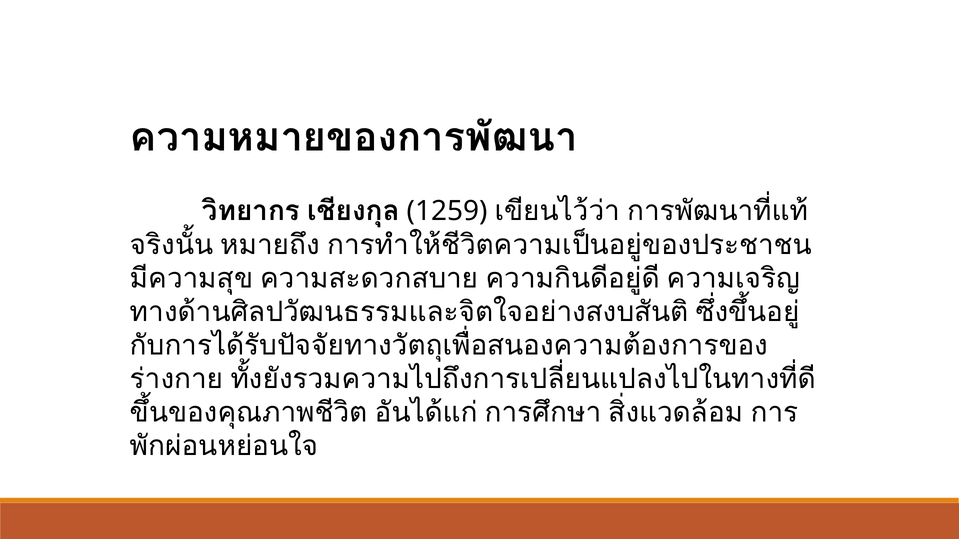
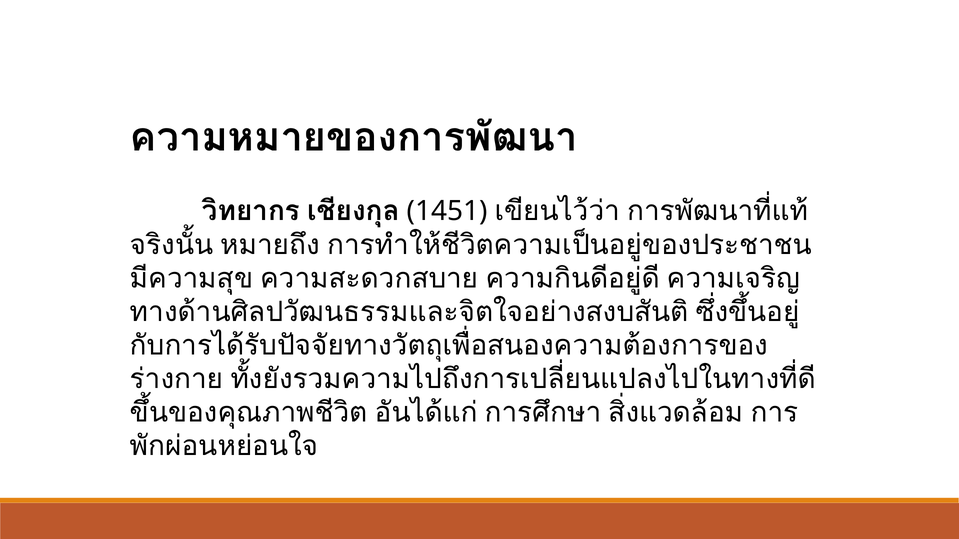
1259: 1259 -> 1451
